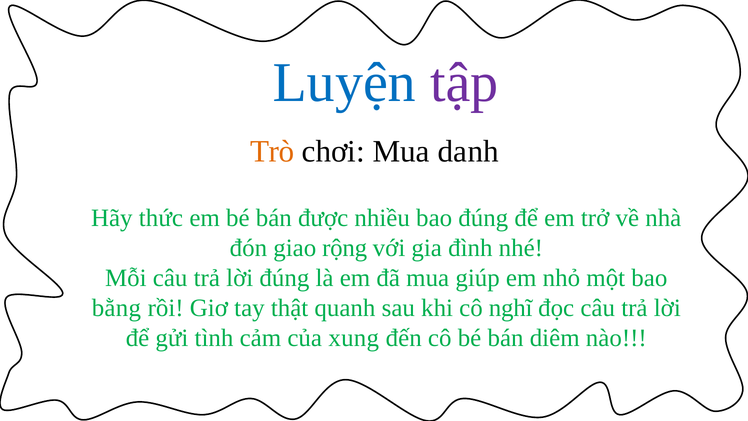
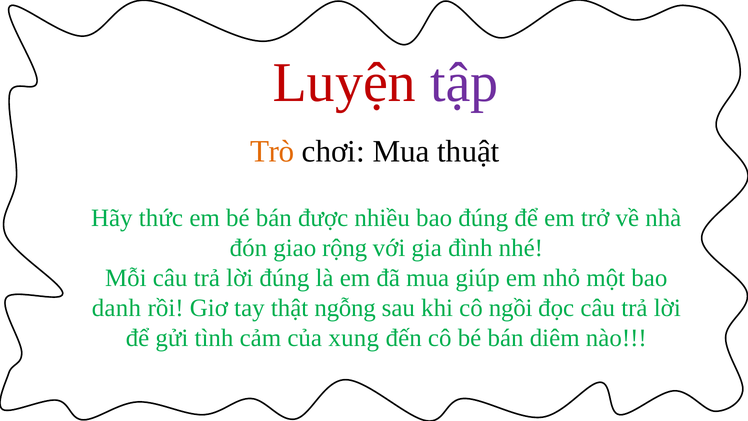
Luyện colour: blue -> red
danh: danh -> thuật
bằng: bằng -> danh
quanh: quanh -> ngỗng
nghĩ: nghĩ -> ngồi
